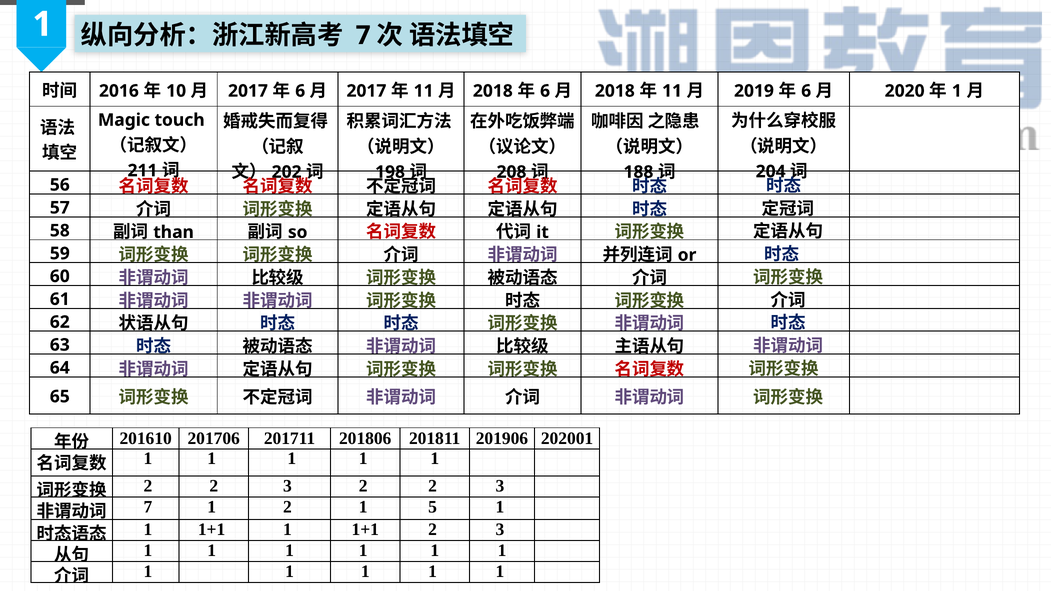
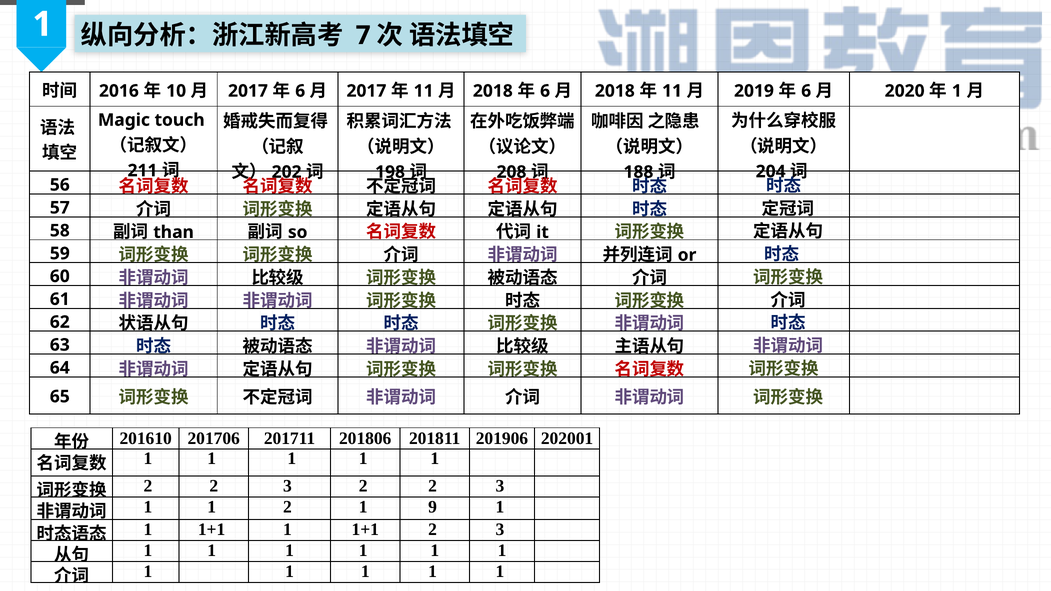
7 at (148, 507): 7 -> 1
5: 5 -> 9
